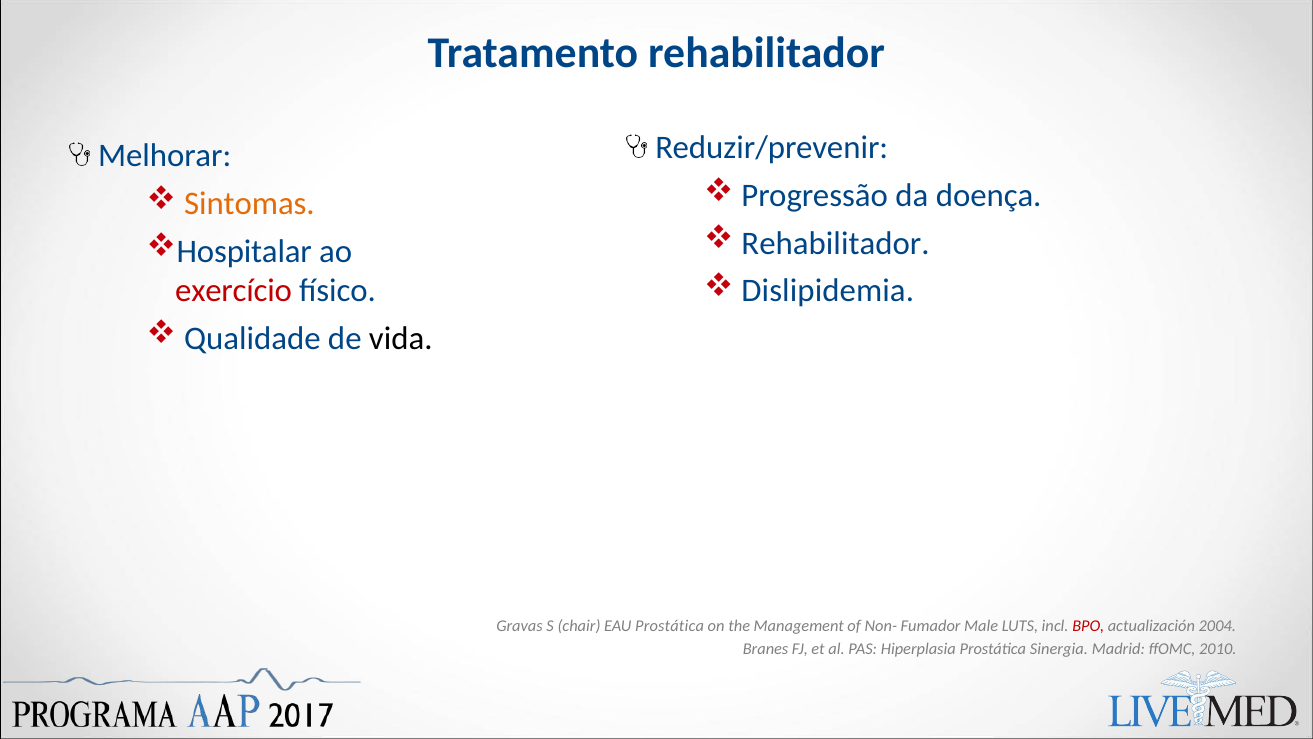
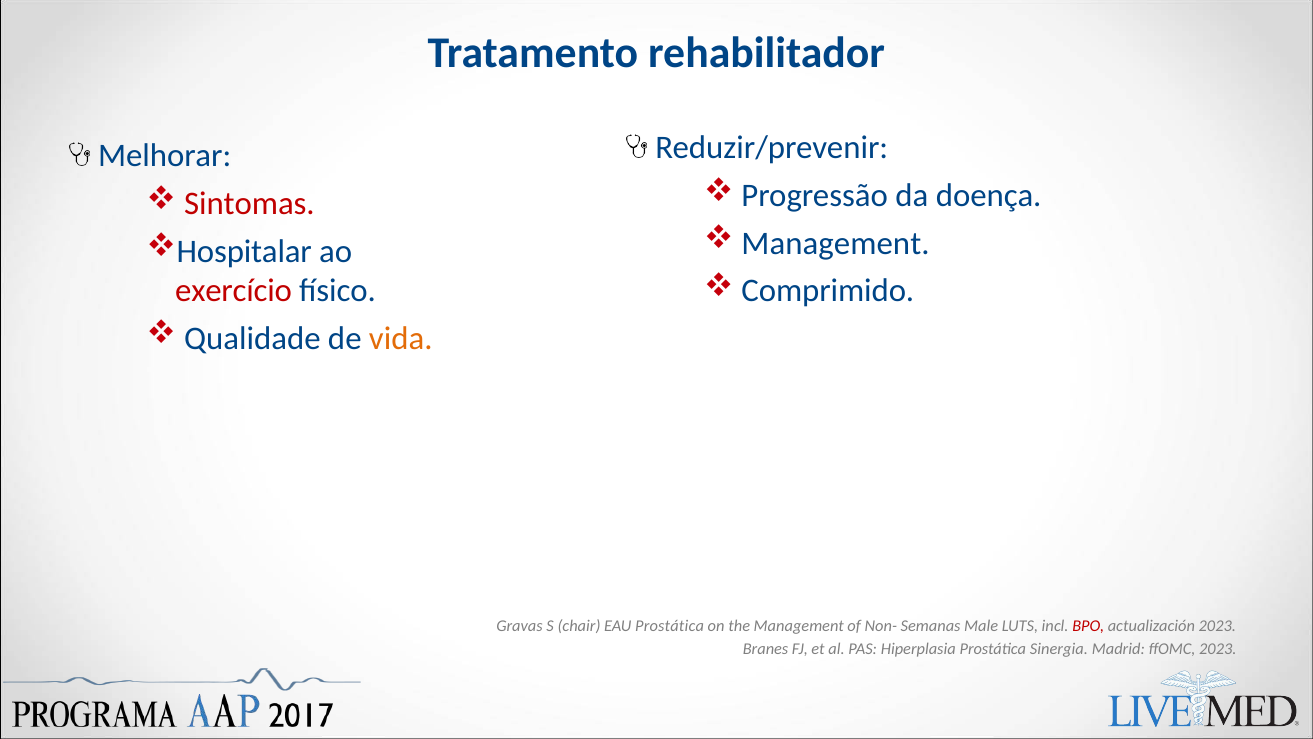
Sintomas colour: orange -> red
Rehabilitador at (836, 243): Rehabilitador -> Management
Dislipidemia: Dislipidemia -> Comprimido
vida colour: black -> orange
Fumador: Fumador -> Semanas
actualización 2004: 2004 -> 2023
ffOMC 2010: 2010 -> 2023
